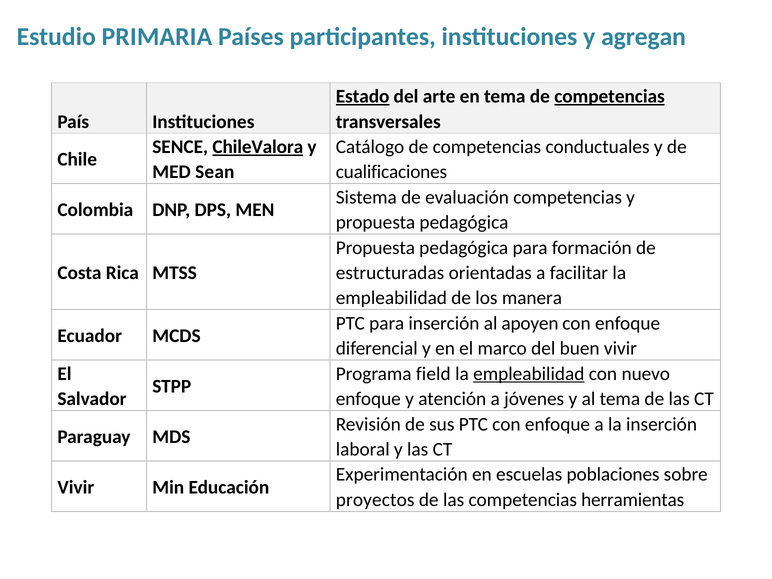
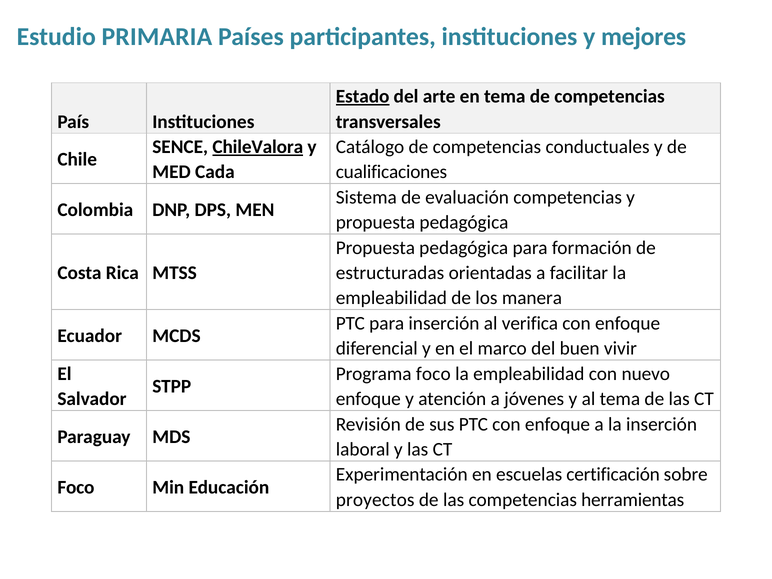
agregan: agregan -> mejores
competencias at (610, 96) underline: present -> none
Sean: Sean -> Cada
apoyen: apoyen -> verifica
Programa field: field -> foco
empleabilidad at (529, 374) underline: present -> none
poblaciones: poblaciones -> certificación
Vivir at (76, 487): Vivir -> Foco
